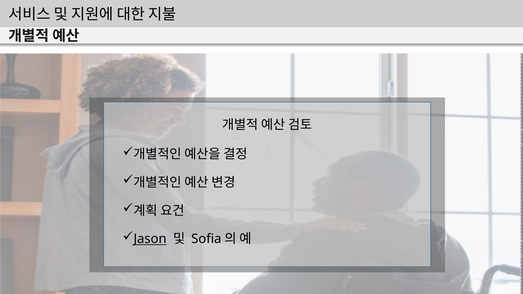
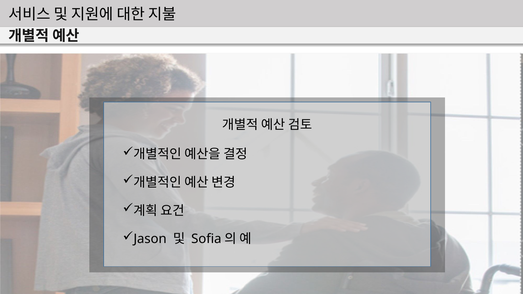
Jason underline: present -> none
